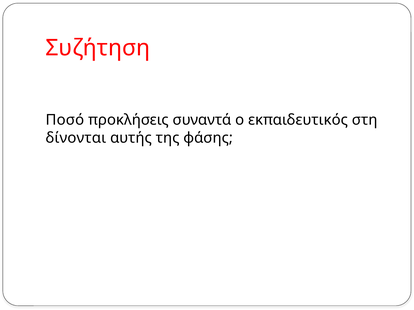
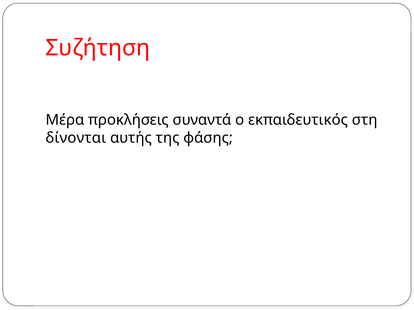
Ποσό: Ποσό -> Μέρα
